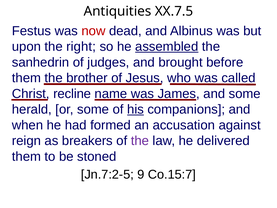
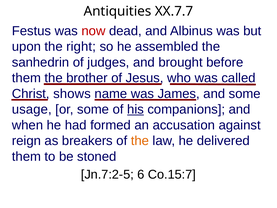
XX.7.5: XX.7.5 -> XX.7.7
assembled underline: present -> none
recline: recline -> shows
herald: herald -> usage
the at (140, 141) colour: purple -> orange
9: 9 -> 6
